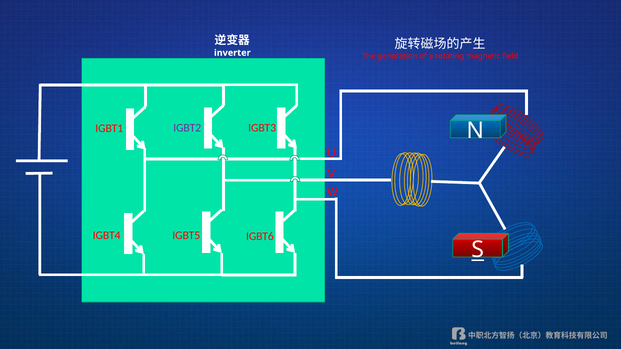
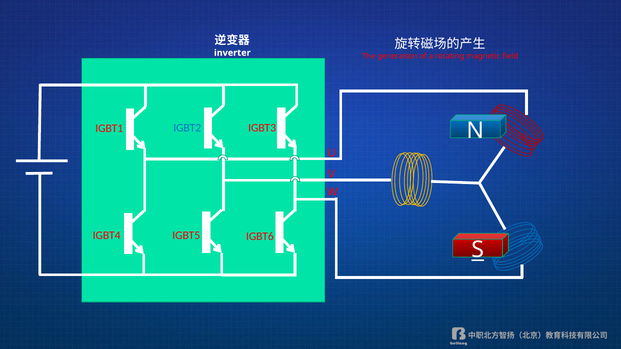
IGBT2 colour: purple -> blue
